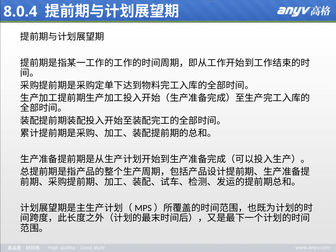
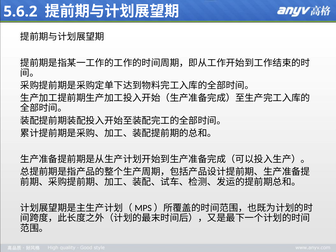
8.0.4: 8.0.4 -> 5.6.2
